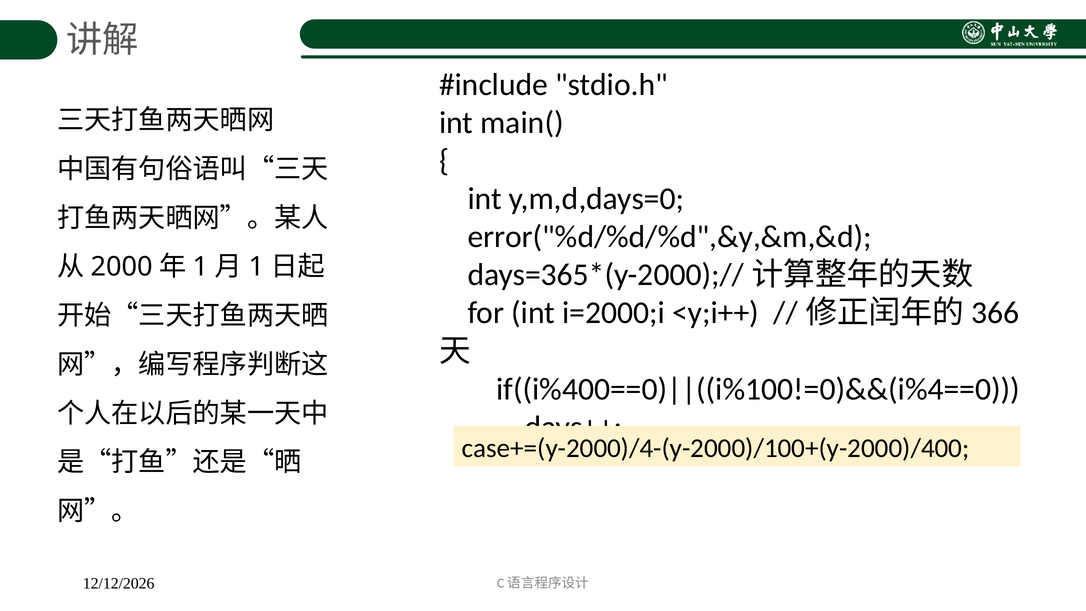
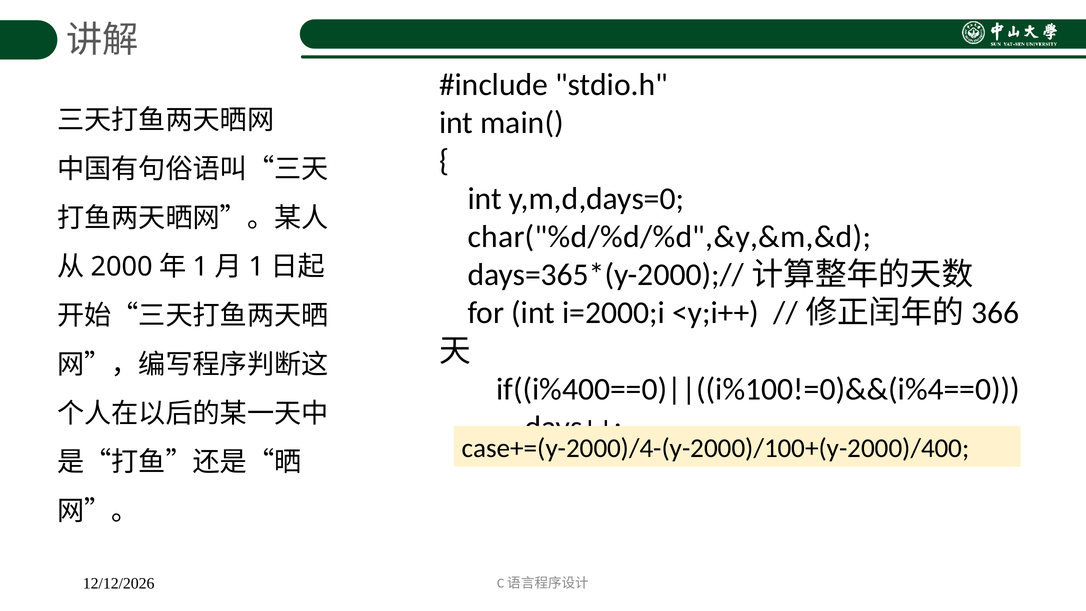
error("%d/%d/%d",&y,&m,&d: error("%d/%d/%d",&y,&m,&d -> char("%d/%d/%d",&y,&m,&d
